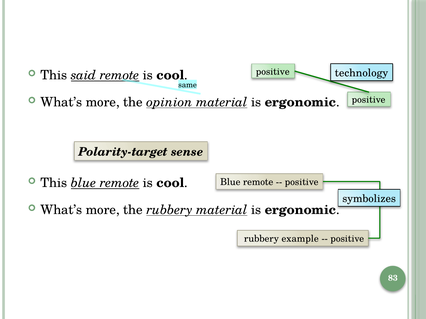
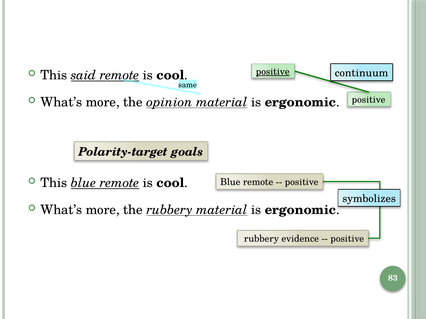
positive at (273, 72) underline: none -> present
technology: technology -> continuum
sense: sense -> goals
example: example -> evidence
